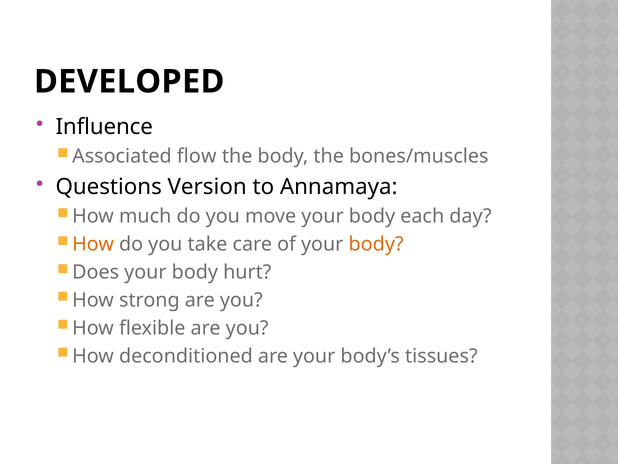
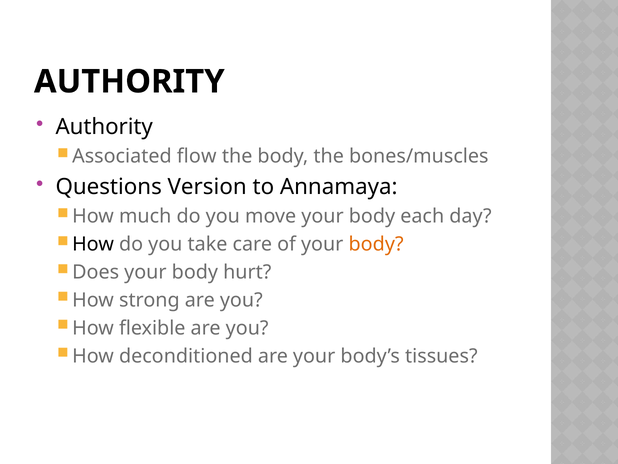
DEVELOPED at (129, 82): DEVELOPED -> AUTHORITY
Influence at (104, 127): Influence -> Authority
How at (93, 244) colour: orange -> black
